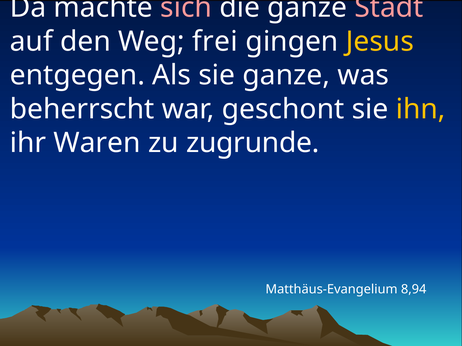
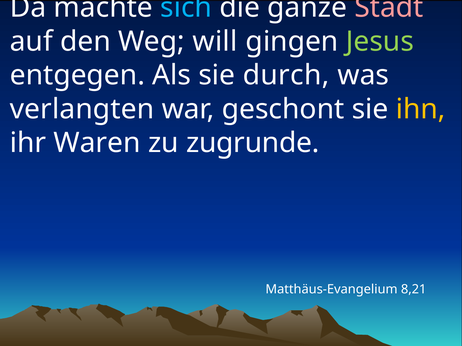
sich colour: pink -> light blue
frei: frei -> will
Jesus colour: yellow -> light green
sie ganze: ganze -> durch
beherrscht: beherrscht -> verlangten
8,94: 8,94 -> 8,21
